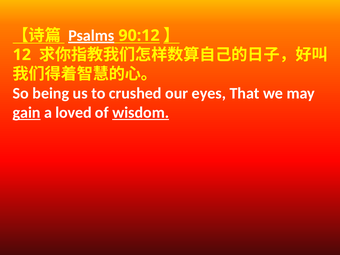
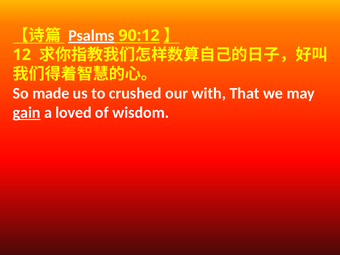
being: being -> made
eyes: eyes -> with
wisdom underline: present -> none
